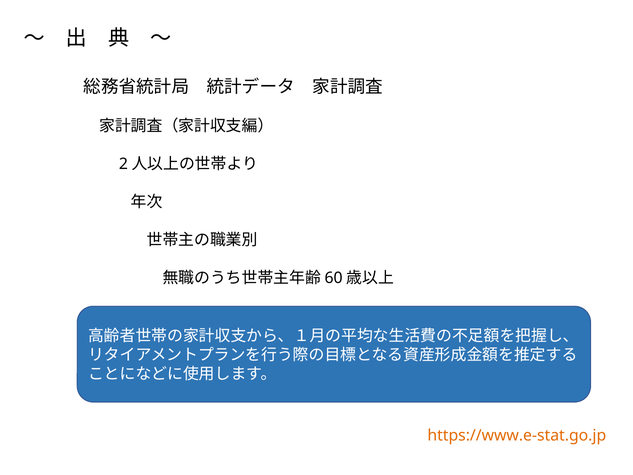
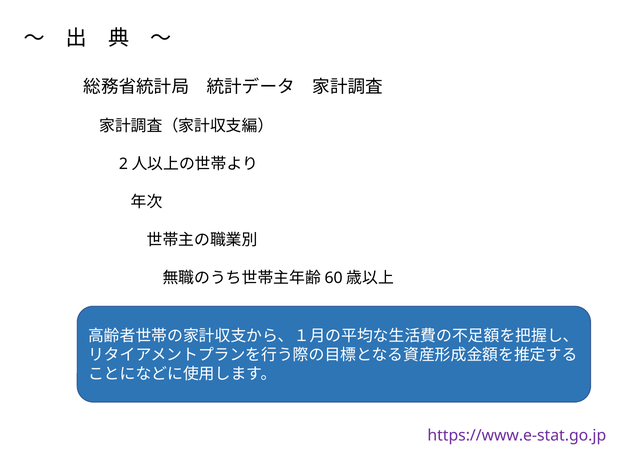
https://www.e-stat.go.jp colour: orange -> purple
